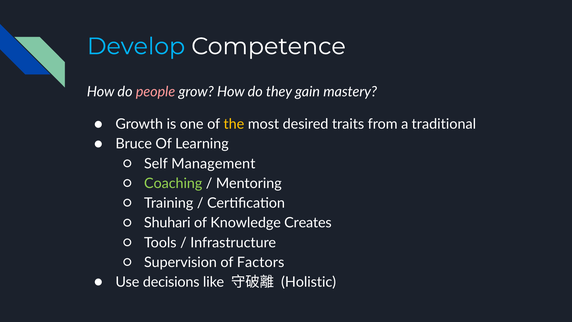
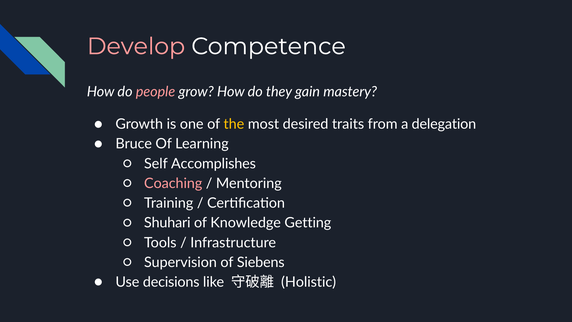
Develop colour: light blue -> pink
traditional: traditional -> delegation
Management: Management -> Accomplishes
Coaching colour: light green -> pink
Creates: Creates -> Getting
Factors: Factors -> Siebens
